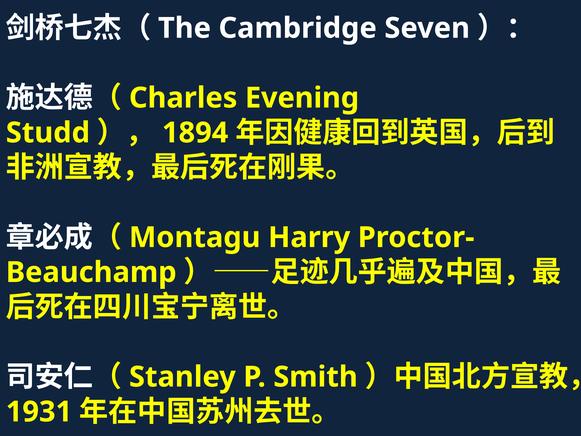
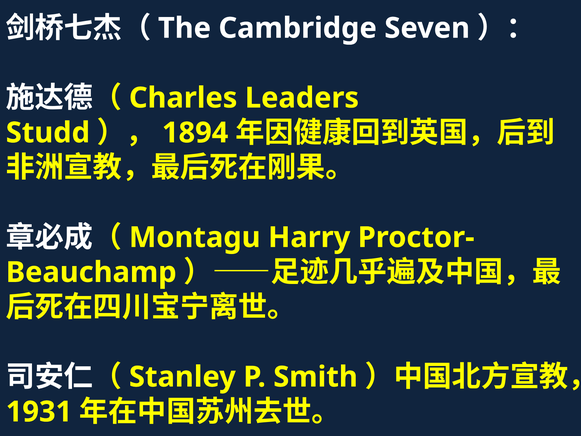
Evening: Evening -> Leaders
